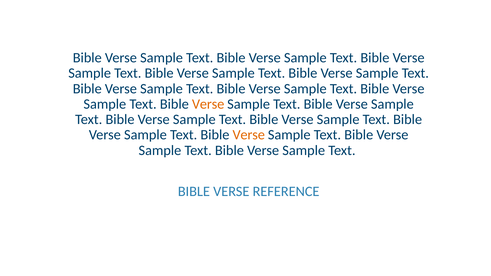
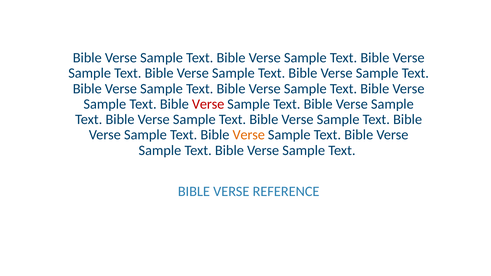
Verse at (208, 104) colour: orange -> red
